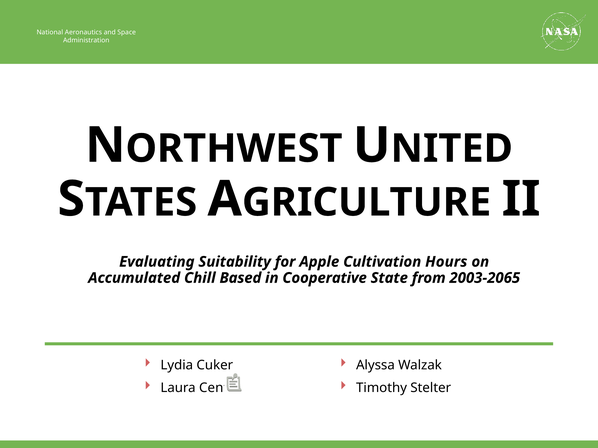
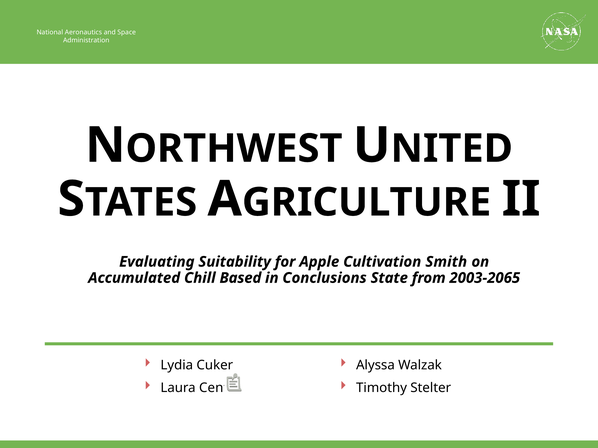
Hours: Hours -> Smith
Cooperative: Cooperative -> Conclusions
